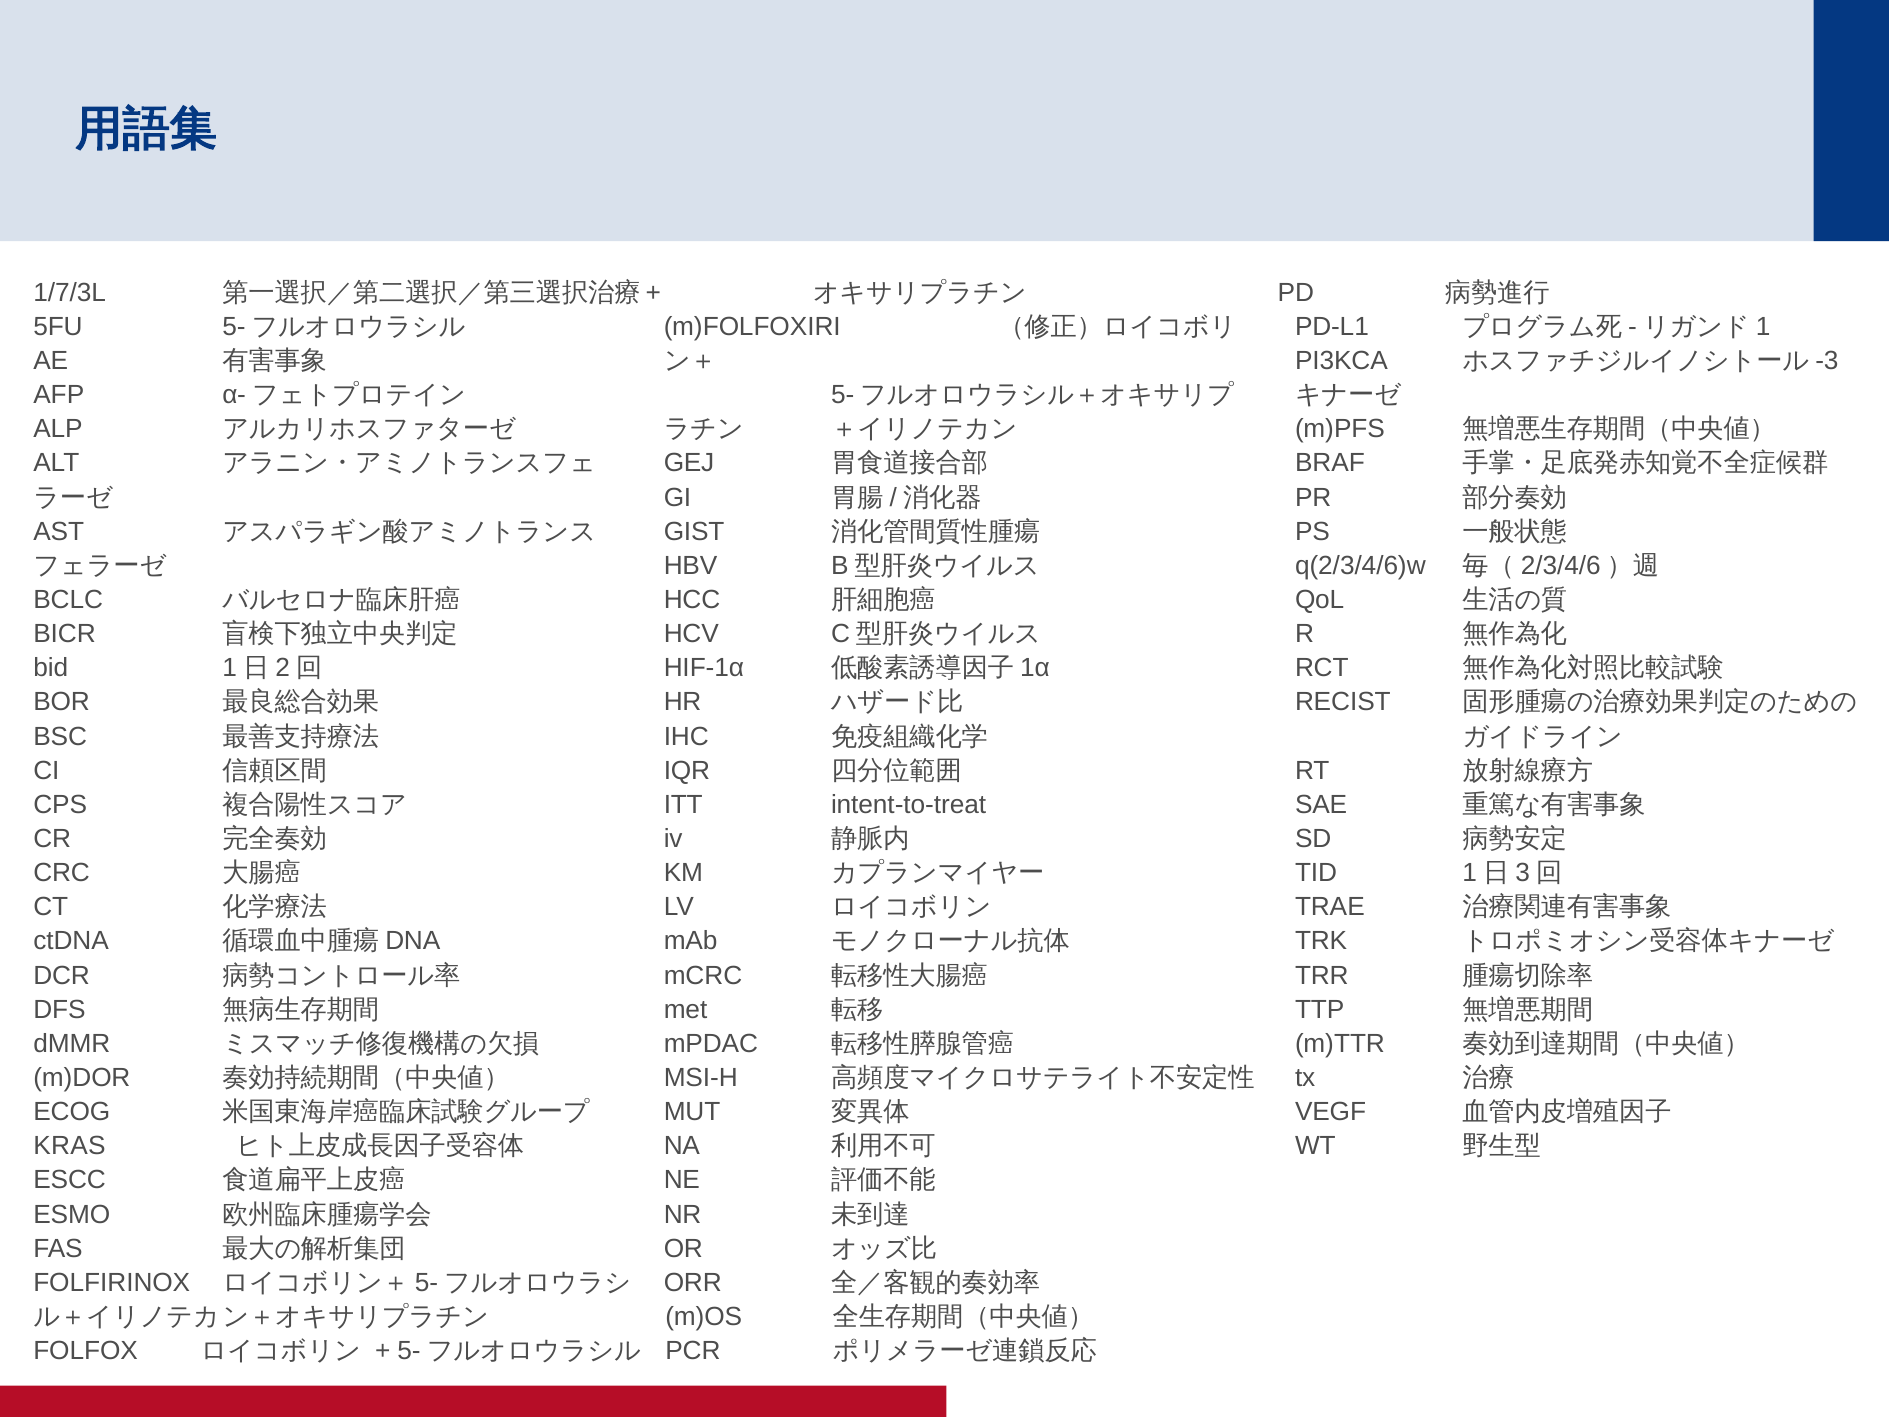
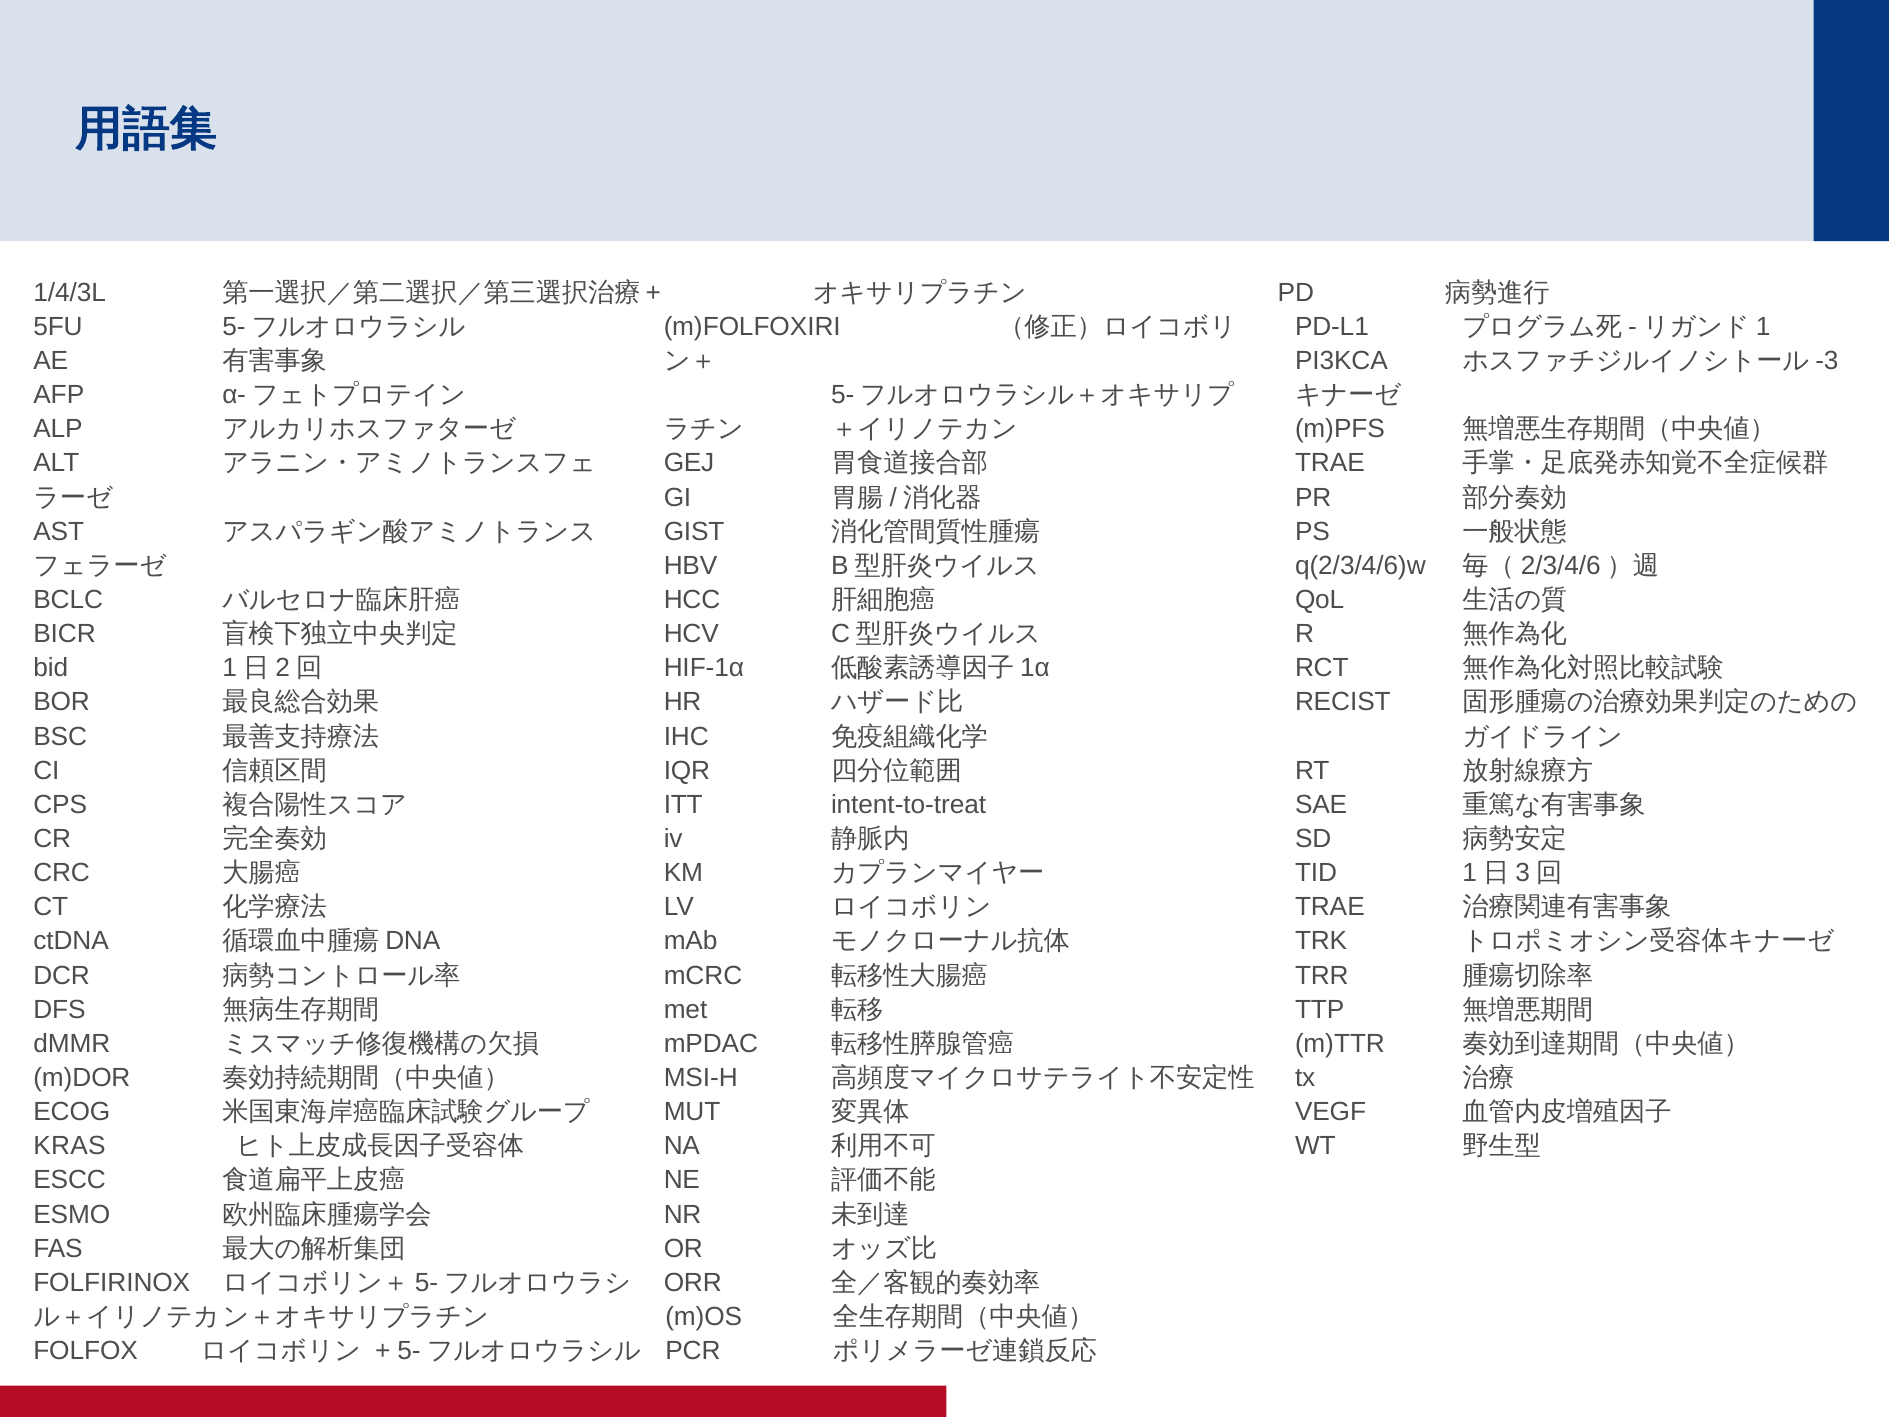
1/7/3L: 1/7/3L -> 1/4/3L
BRAF at (1330, 463): BRAF -> TRAE
